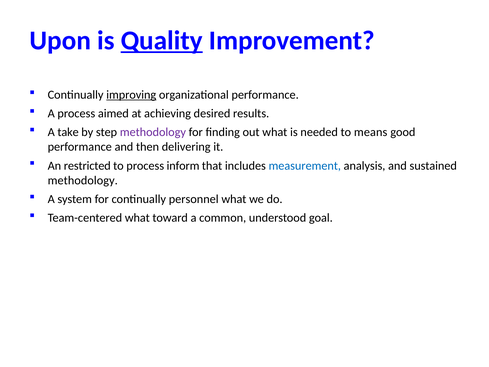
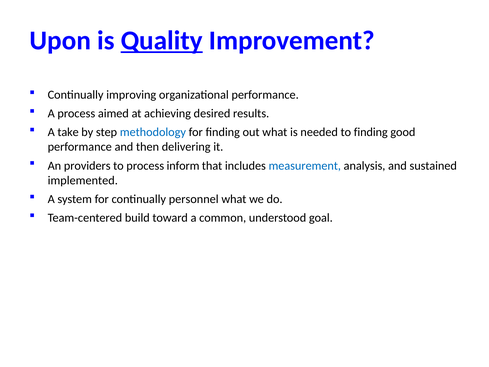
improving underline: present -> none
methodology at (153, 132) colour: purple -> blue
to means: means -> finding
restricted: restricted -> providers
methodology at (83, 180): methodology -> implemented
Team-centered what: what -> build
